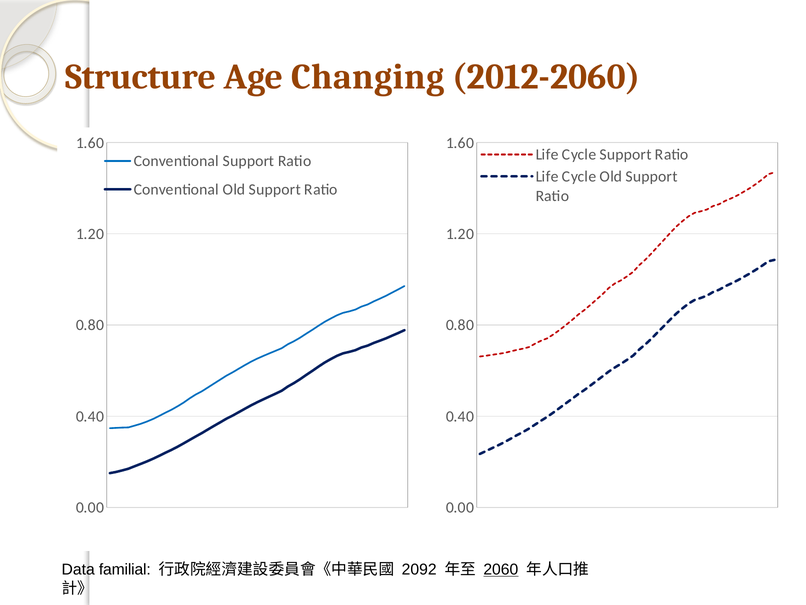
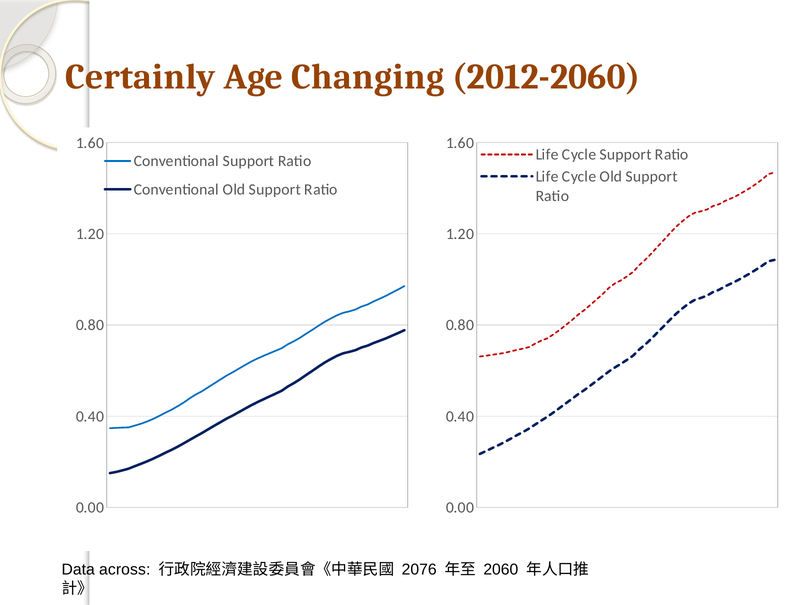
Structure: Structure -> Certainly
familial: familial -> across
2092: 2092 -> 2076
2060 underline: present -> none
